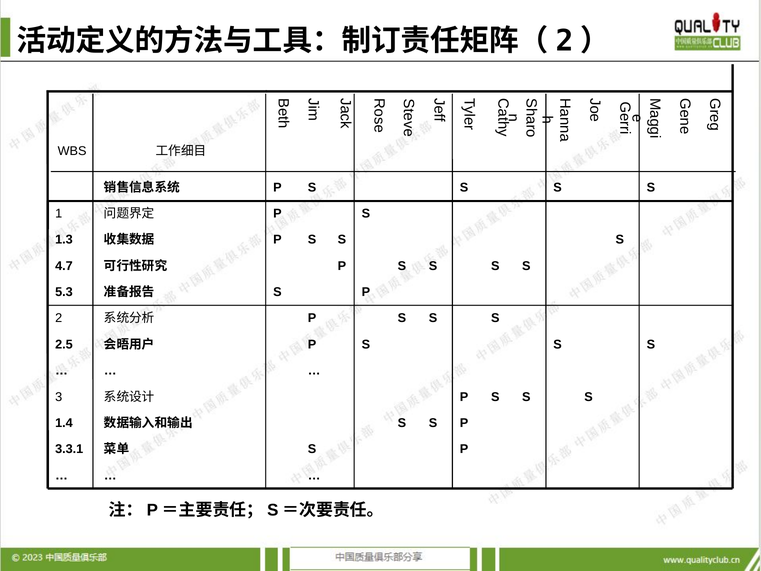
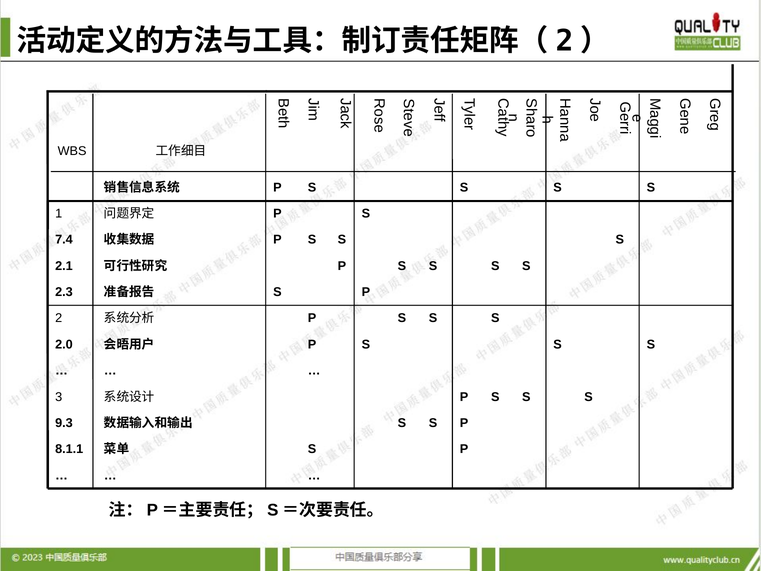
1.3: 1.3 -> 7.4
4.7: 4.7 -> 2.1
5.3: 5.3 -> 2.3
2.5: 2.5 -> 2.0
1.4: 1.4 -> 9.3
3.3.1: 3.3.1 -> 8.1.1
